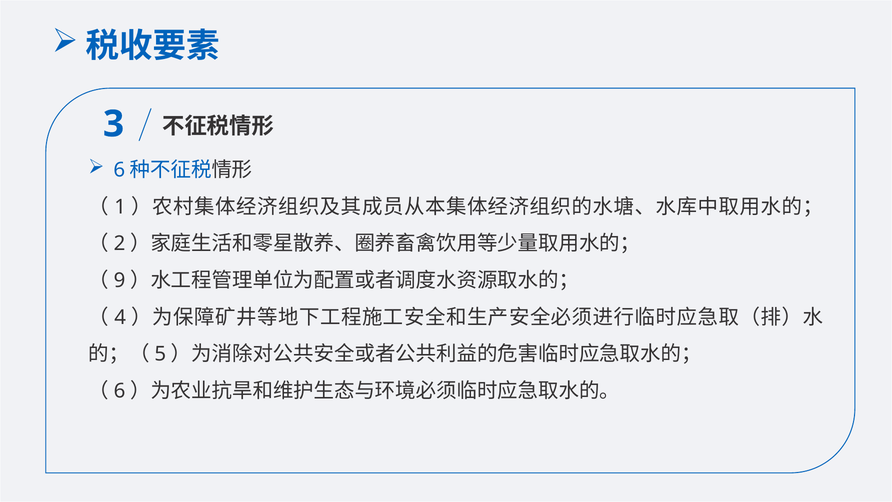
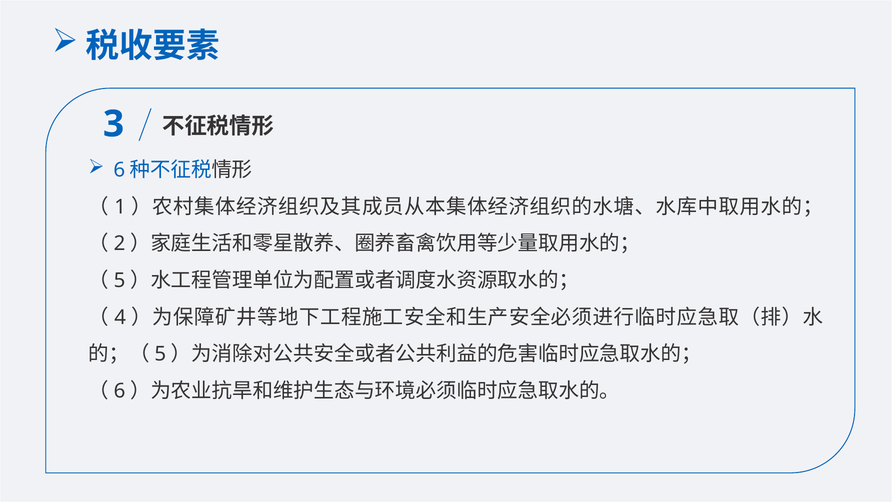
9 at (120, 280): 9 -> 5
